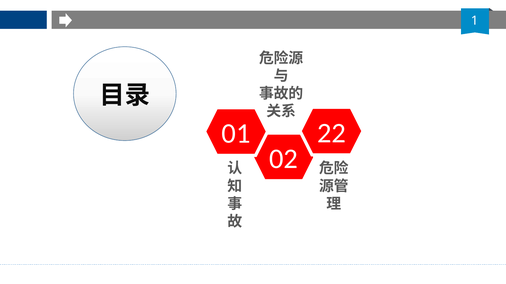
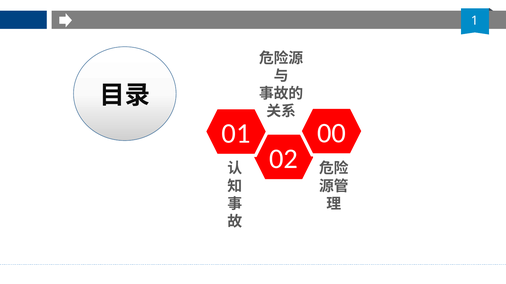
22: 22 -> 00
